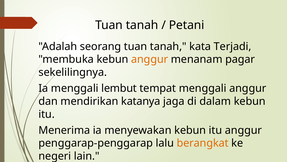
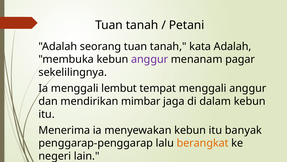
kata Terjadi: Terjadi -> Adalah
anggur at (150, 59) colour: orange -> purple
katanya: katanya -> mimbar
itu anggur: anggur -> banyak
